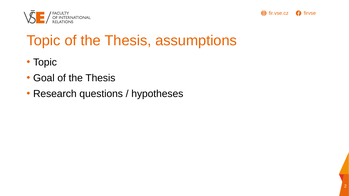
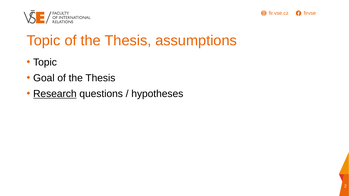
Research underline: none -> present
